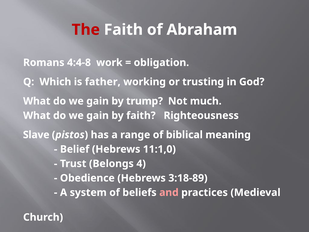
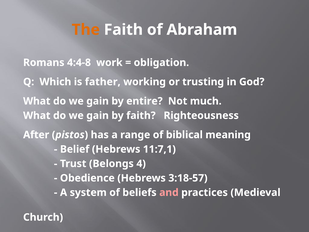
The colour: red -> orange
trump: trump -> entire
Slave: Slave -> After
11:1,0: 11:1,0 -> 11:7,1
3:18-89: 3:18-89 -> 3:18-57
